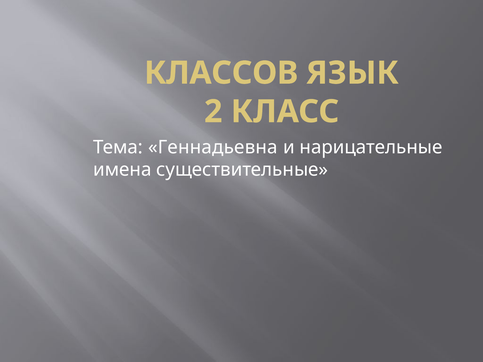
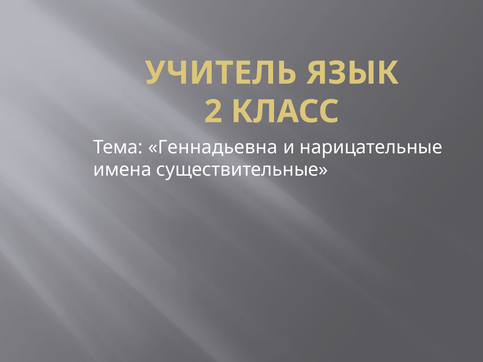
КЛАССОВ: КЛАССОВ -> УЧИТЕЛЬ
